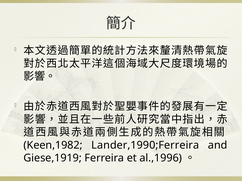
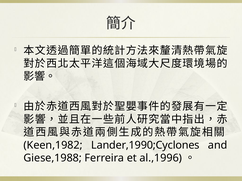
Lander,1990;Ferreira: Lander,1990;Ferreira -> Lander,1990;Cyclones
Giese,1919: Giese,1919 -> Giese,1988
